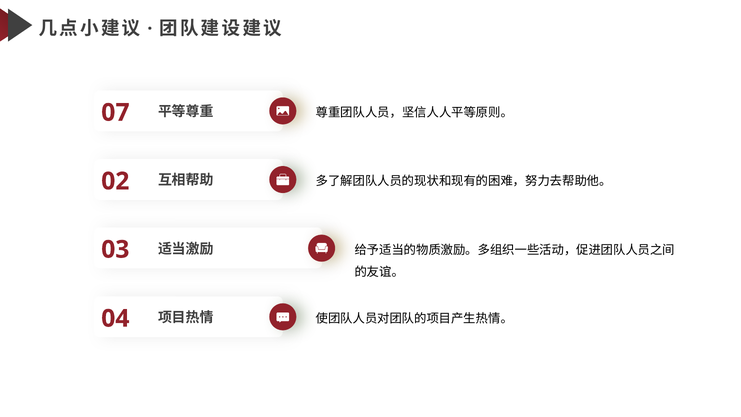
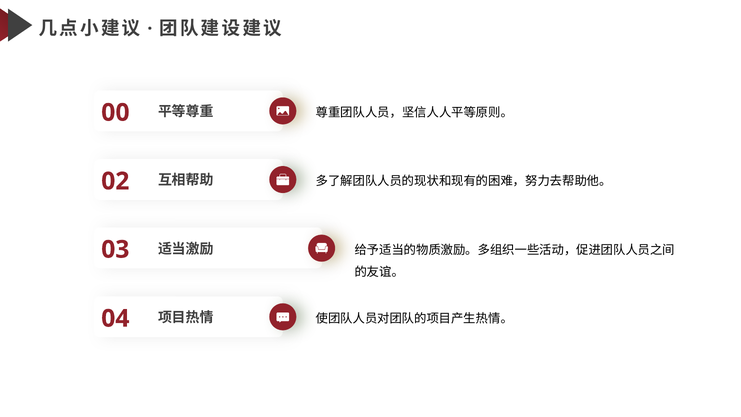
0 7: 7 -> 0
